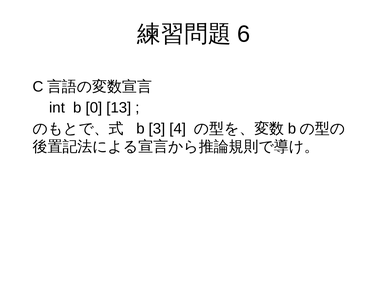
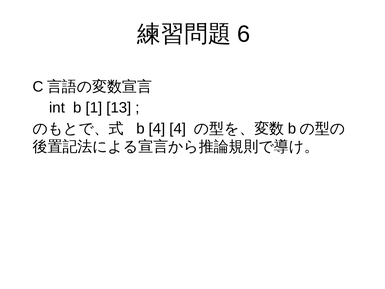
0: 0 -> 1
b 3: 3 -> 4
